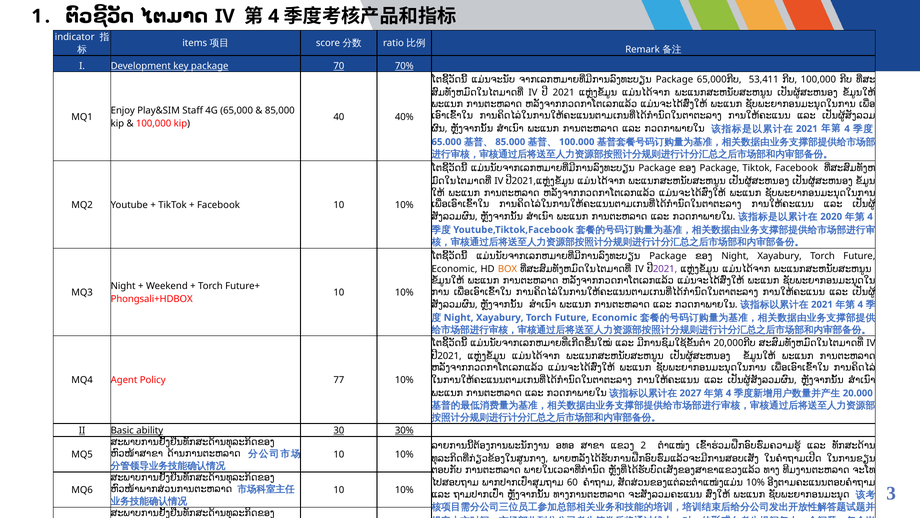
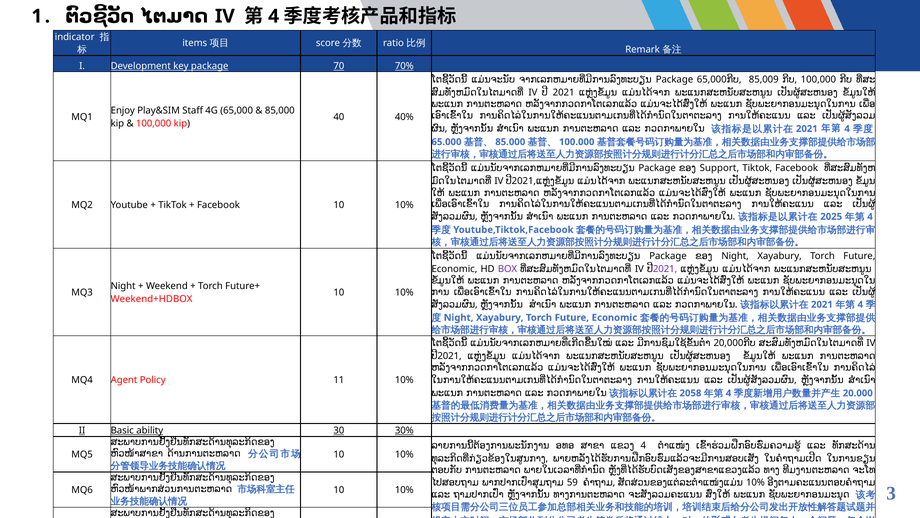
53,411: 53,411 -> 85,009
Package at (719, 168): Package -> Support
2020: 2020 -> 2025
BOX colour: orange -> purple
Phongsali+HDBOX: Phongsali+HDBOX -> Weekend+HDBOX
77: 77 -> 11
2027: 2027 -> 2058
2 at (643, 445): 2 -> 4
60: 60 -> 59
